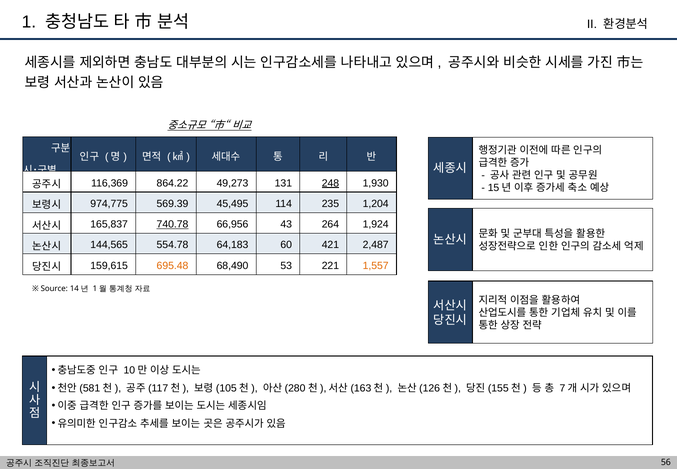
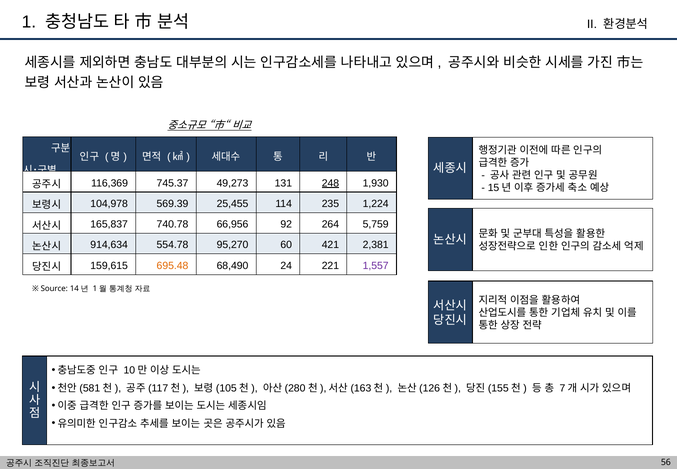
864.22: 864.22 -> 745.37
974,775: 974,775 -> 104,978
45,495: 45,495 -> 25,455
1,204: 1,204 -> 1,224
740.78 underline: present -> none
43: 43 -> 92
1,924: 1,924 -> 5,759
144,565: 144,565 -> 914,634
64,183: 64,183 -> 95,270
2,487: 2,487 -> 2,381
53: 53 -> 24
1,557 colour: orange -> purple
